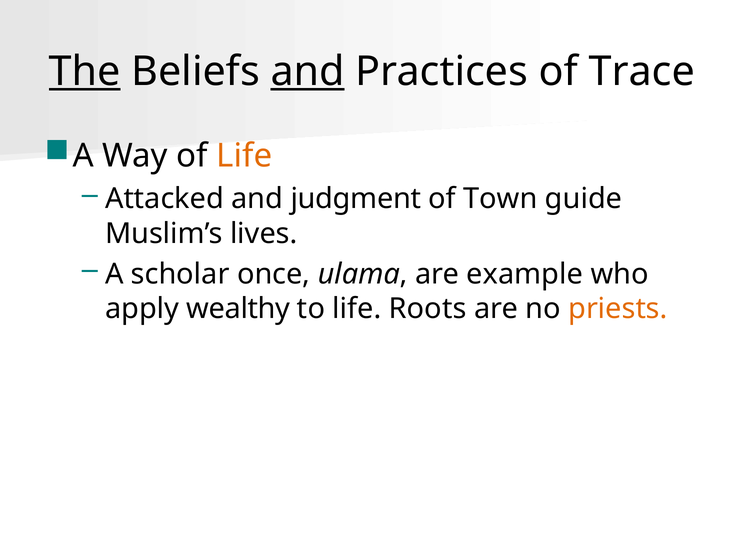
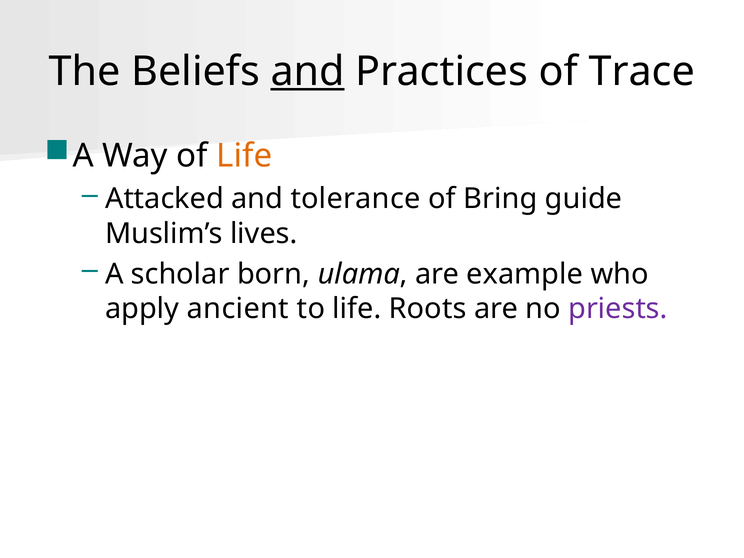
The underline: present -> none
judgment: judgment -> tolerance
Town: Town -> Bring
once: once -> born
wealthy: wealthy -> ancient
priests colour: orange -> purple
